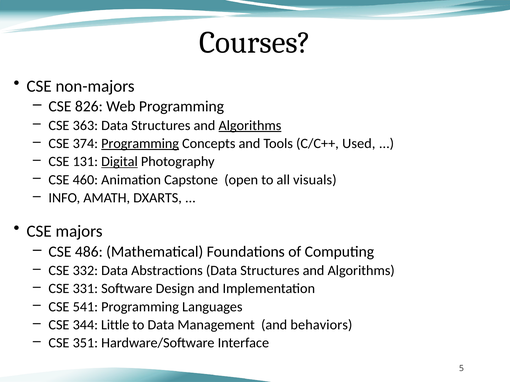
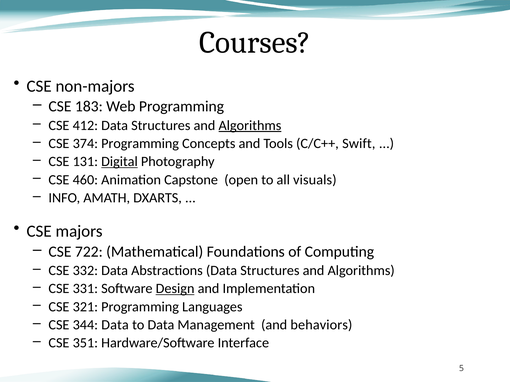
826: 826 -> 183
363: 363 -> 412
Programming at (140, 144) underline: present -> none
Used: Used -> Swift
486: 486 -> 722
Design underline: none -> present
541: 541 -> 321
344 Little: Little -> Data
